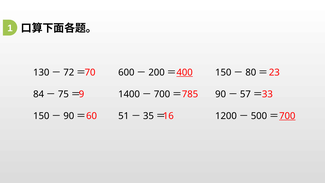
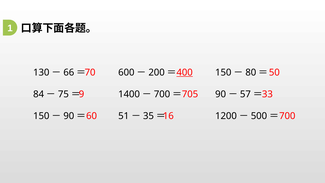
72: 72 -> 66
23: 23 -> 50
785: 785 -> 705
700 at (287, 116) underline: present -> none
